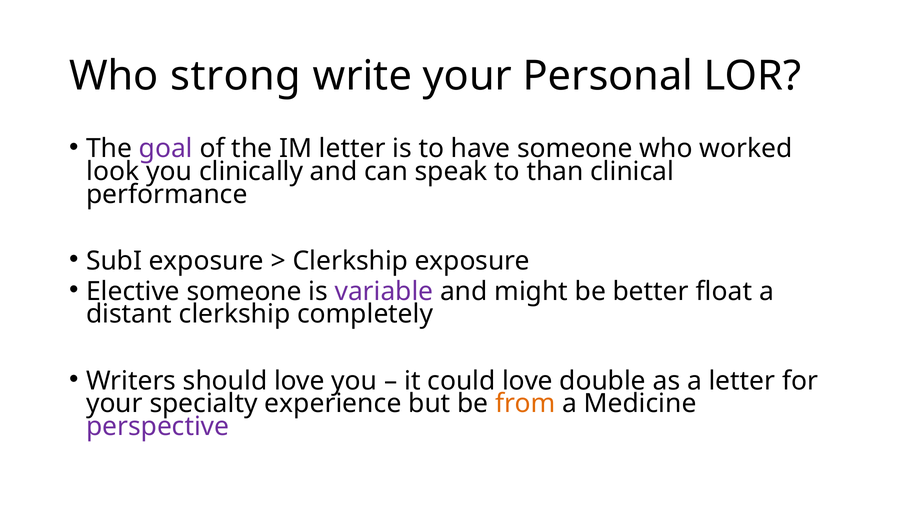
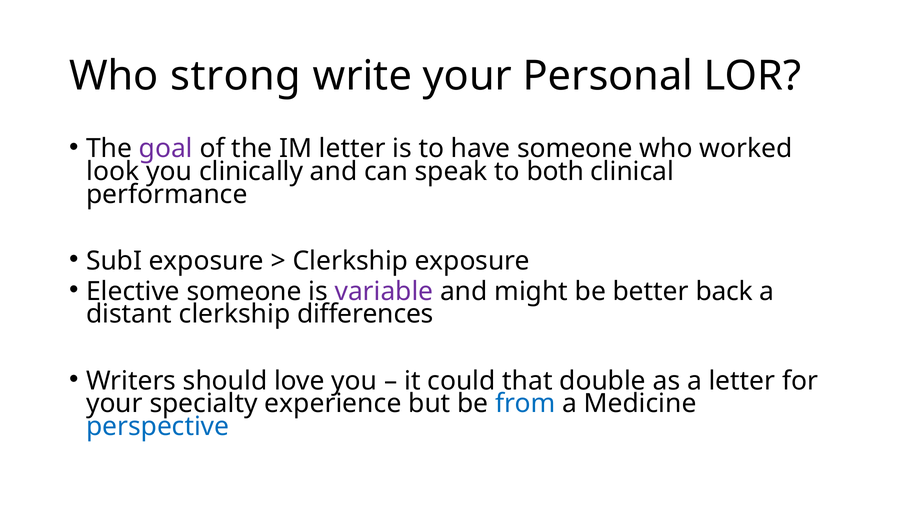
than: than -> both
float: float -> back
completely: completely -> differences
could love: love -> that
from colour: orange -> blue
perspective colour: purple -> blue
